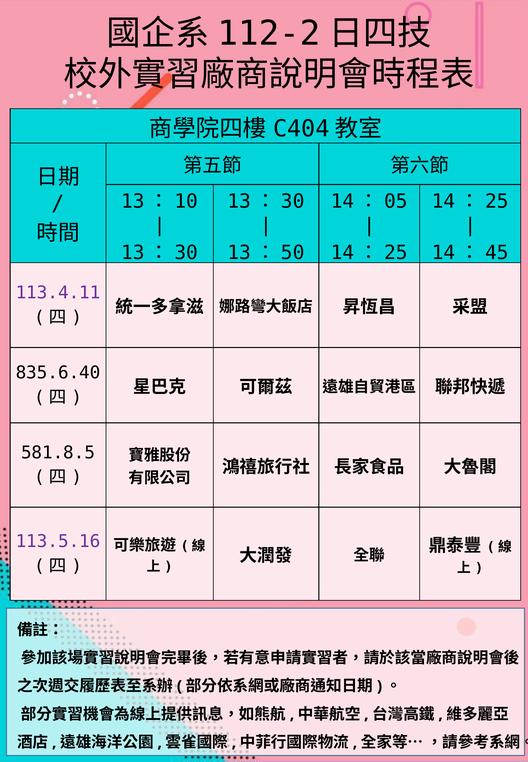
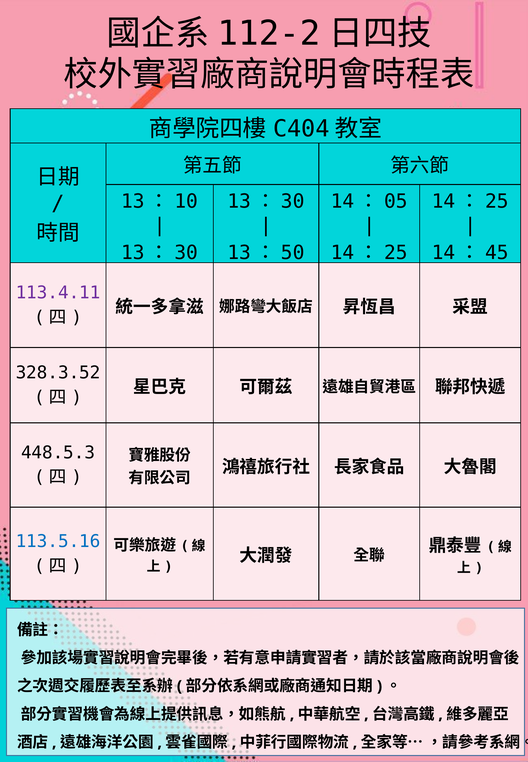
835.6.40: 835.6.40 -> 328.3.52
581.8.5: 581.8.5 -> 448.5.3
113.5.16 colour: purple -> blue
